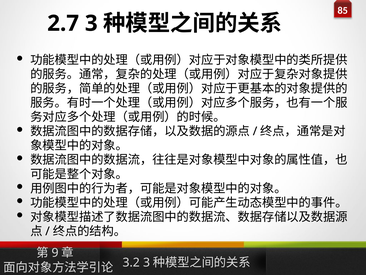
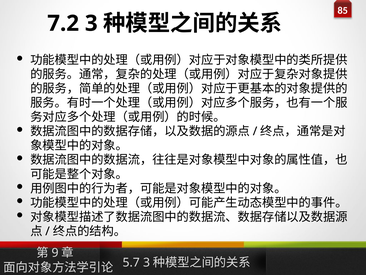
2.7: 2.7 -> 7.2
3.2: 3.2 -> 5.7
